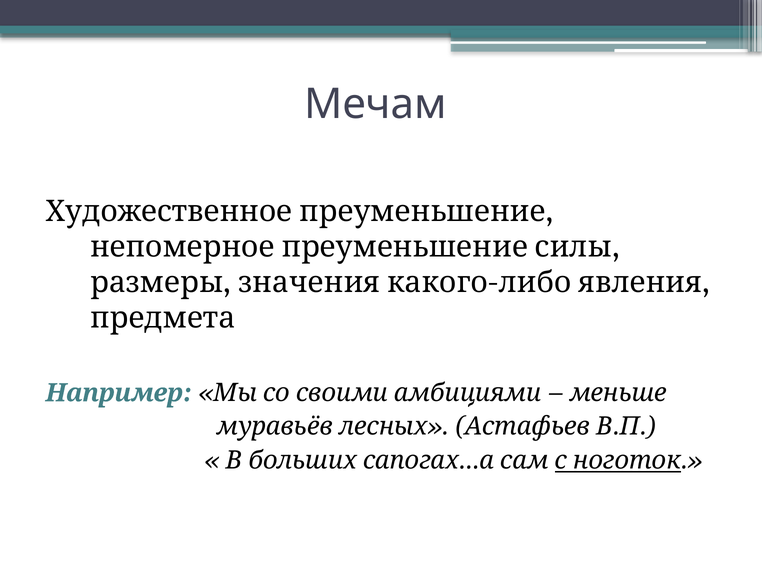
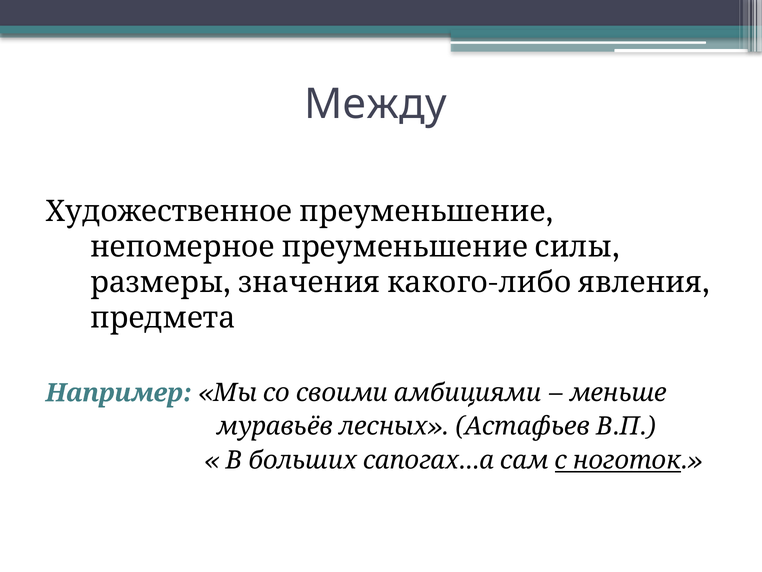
Мечам: Мечам -> Между
